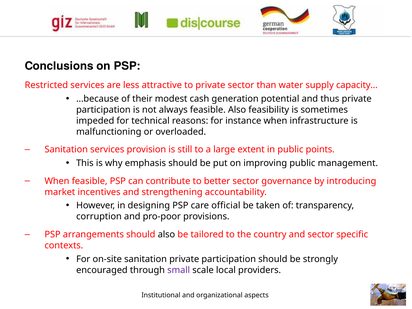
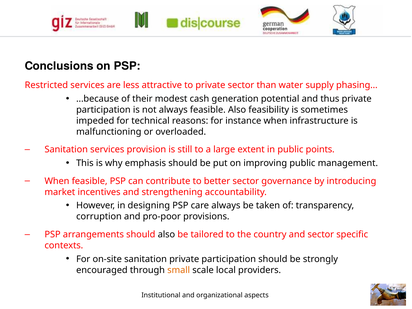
capacity: capacity -> phasing
care official: official -> always
small colour: purple -> orange
